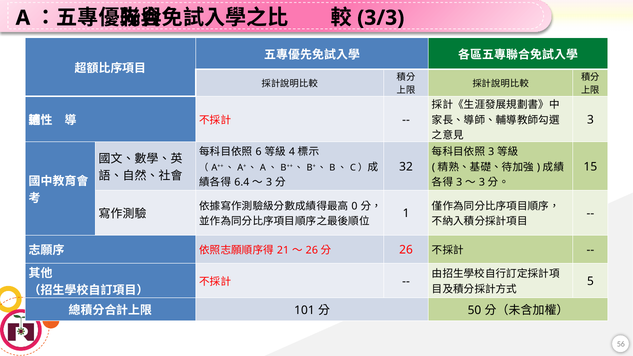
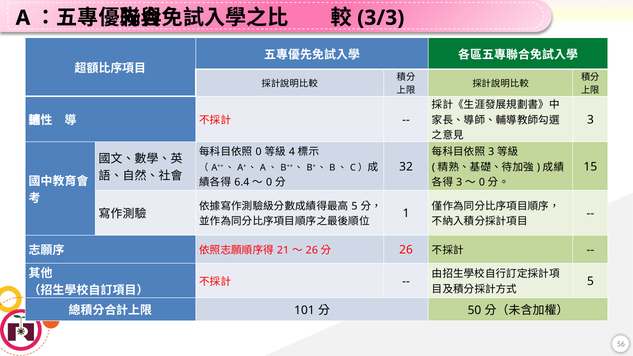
6 at (259, 152): 6 -> 0
3 at (269, 182): 3 -> 0
3 at (482, 182): 3 -> 0
0 at (355, 206): 0 -> 5
